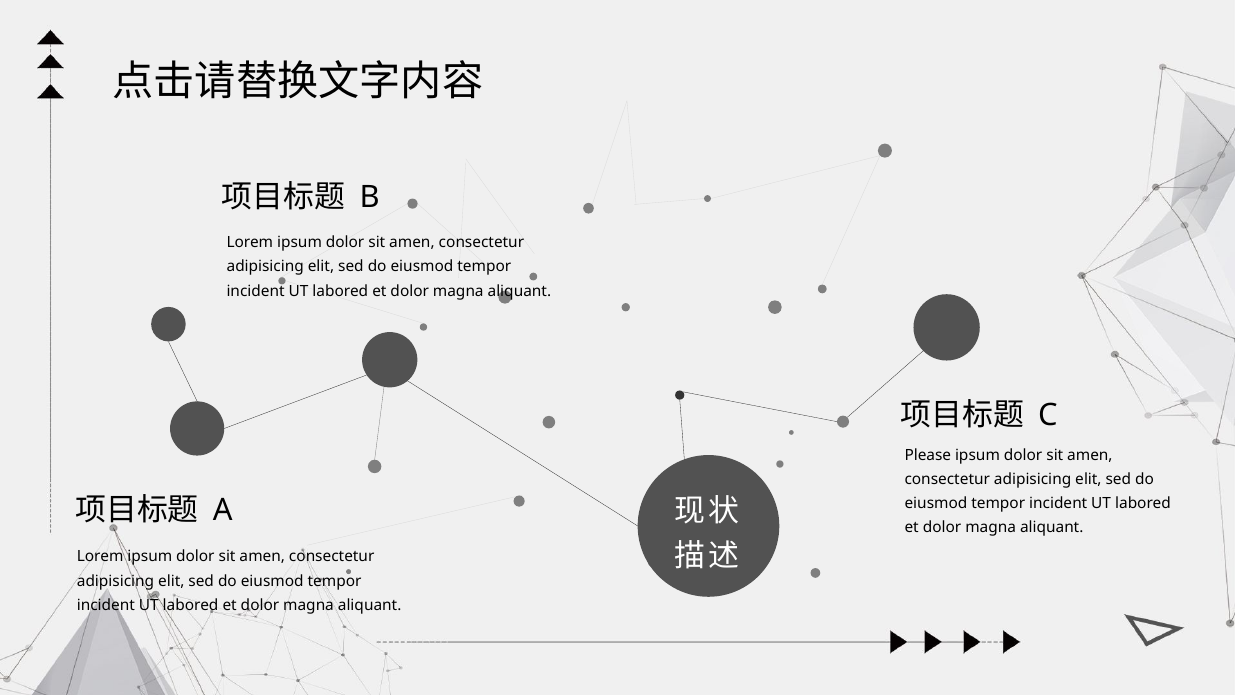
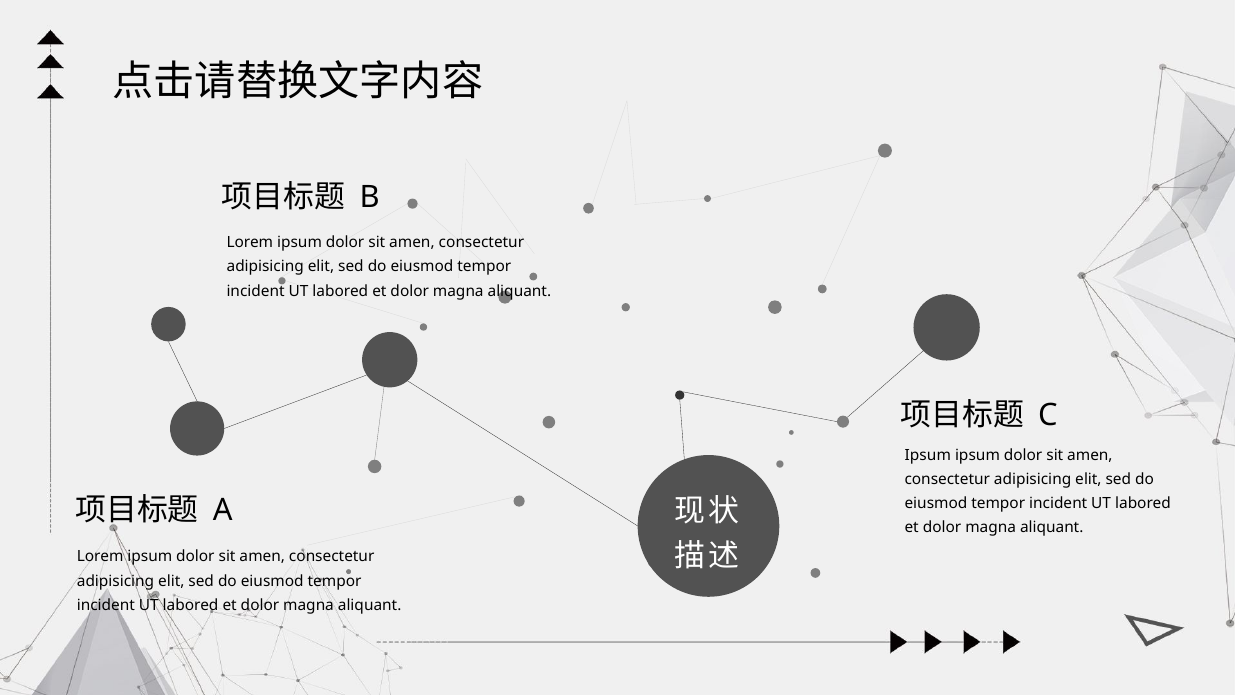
Please at (928, 455): Please -> Ipsum
